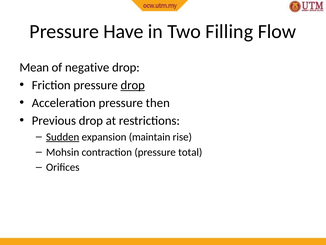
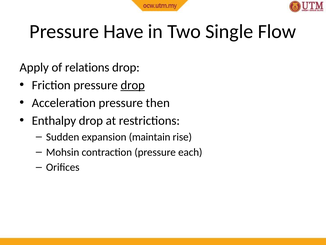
Filling: Filling -> Single
Mean: Mean -> Apply
negative: negative -> relations
Previous: Previous -> Enthalpy
Sudden underline: present -> none
total: total -> each
